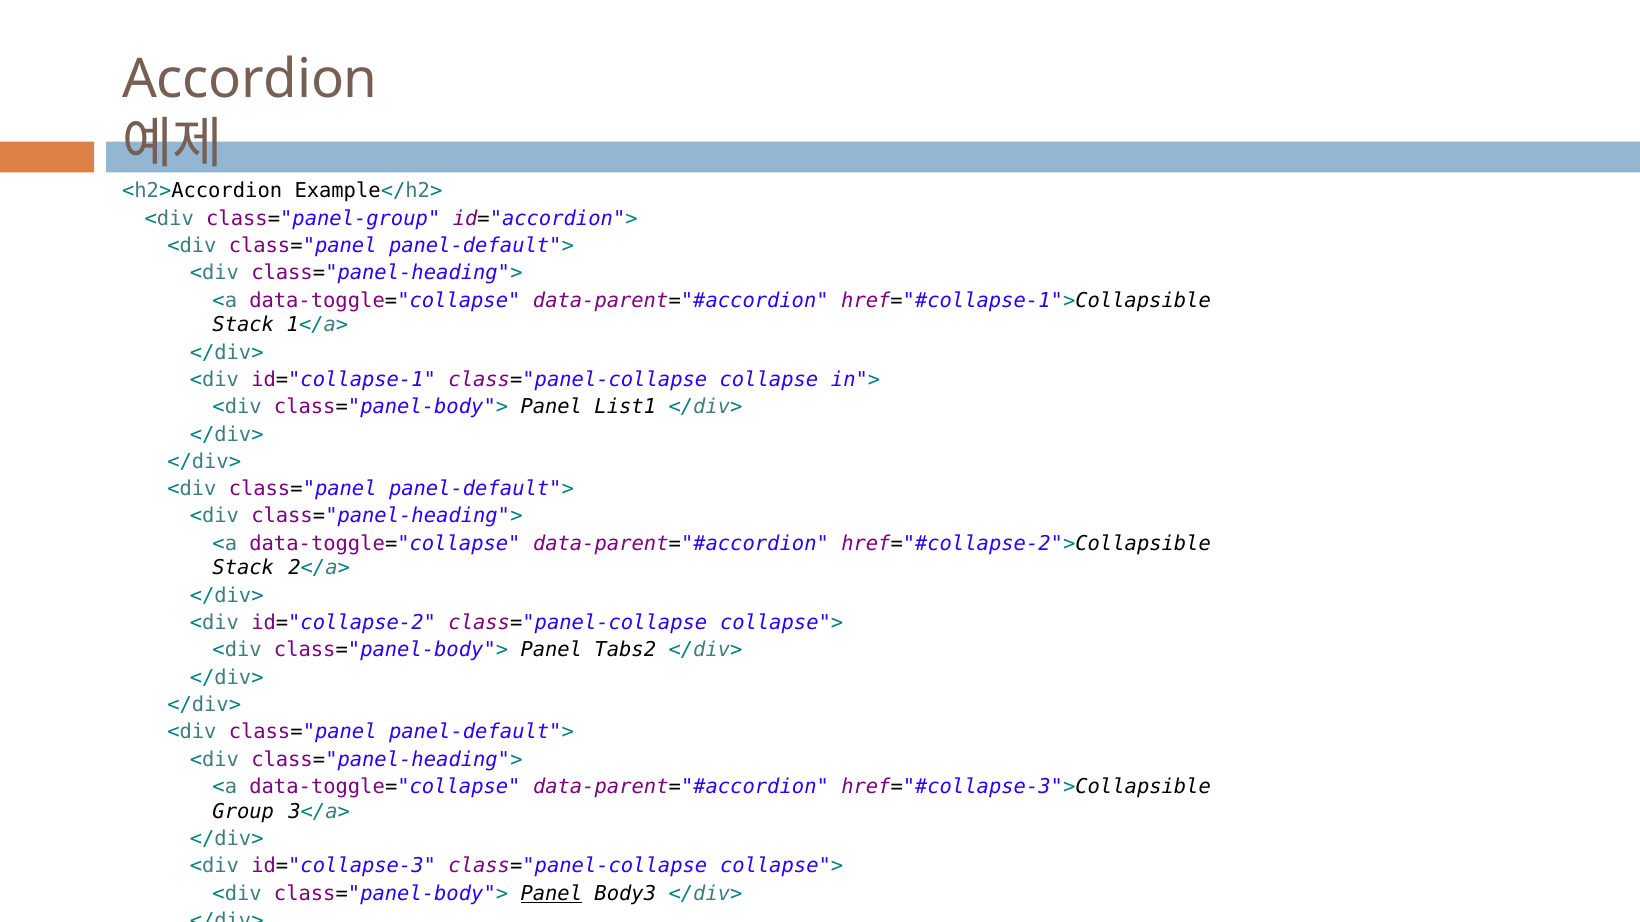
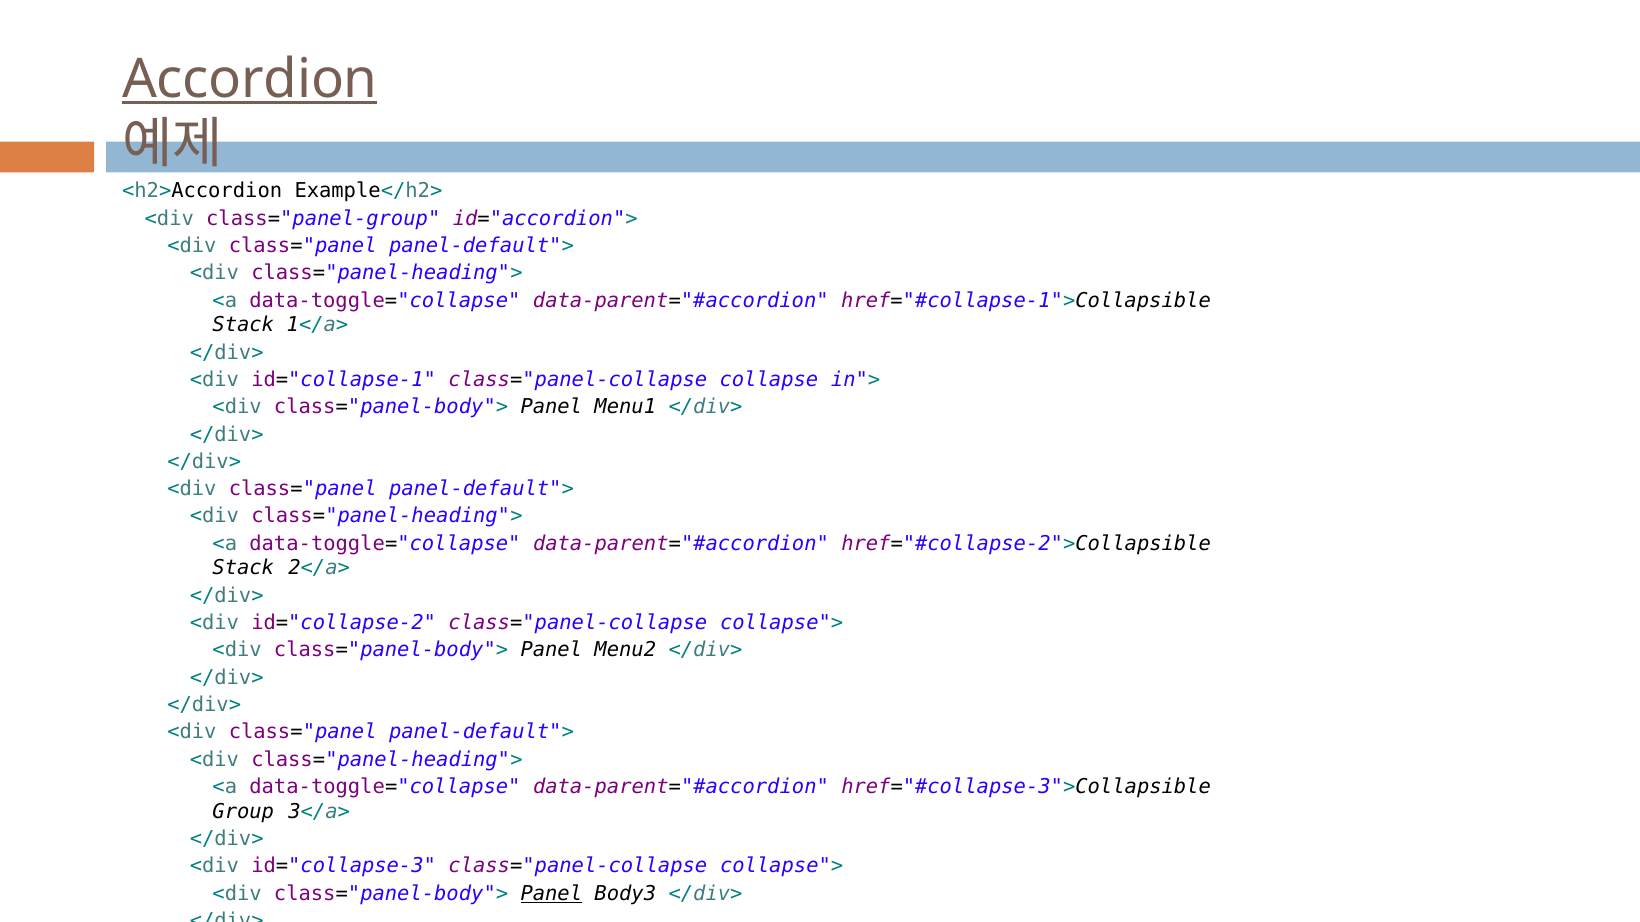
Accordion underline: none -> present
List1: List1 -> Menu1
Tabs2: Tabs2 -> Menu2
